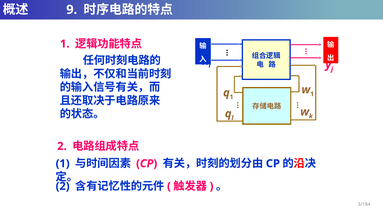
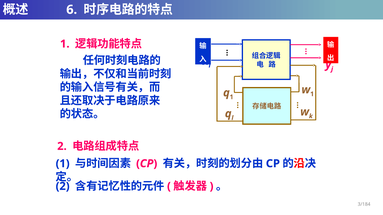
9: 9 -> 6
